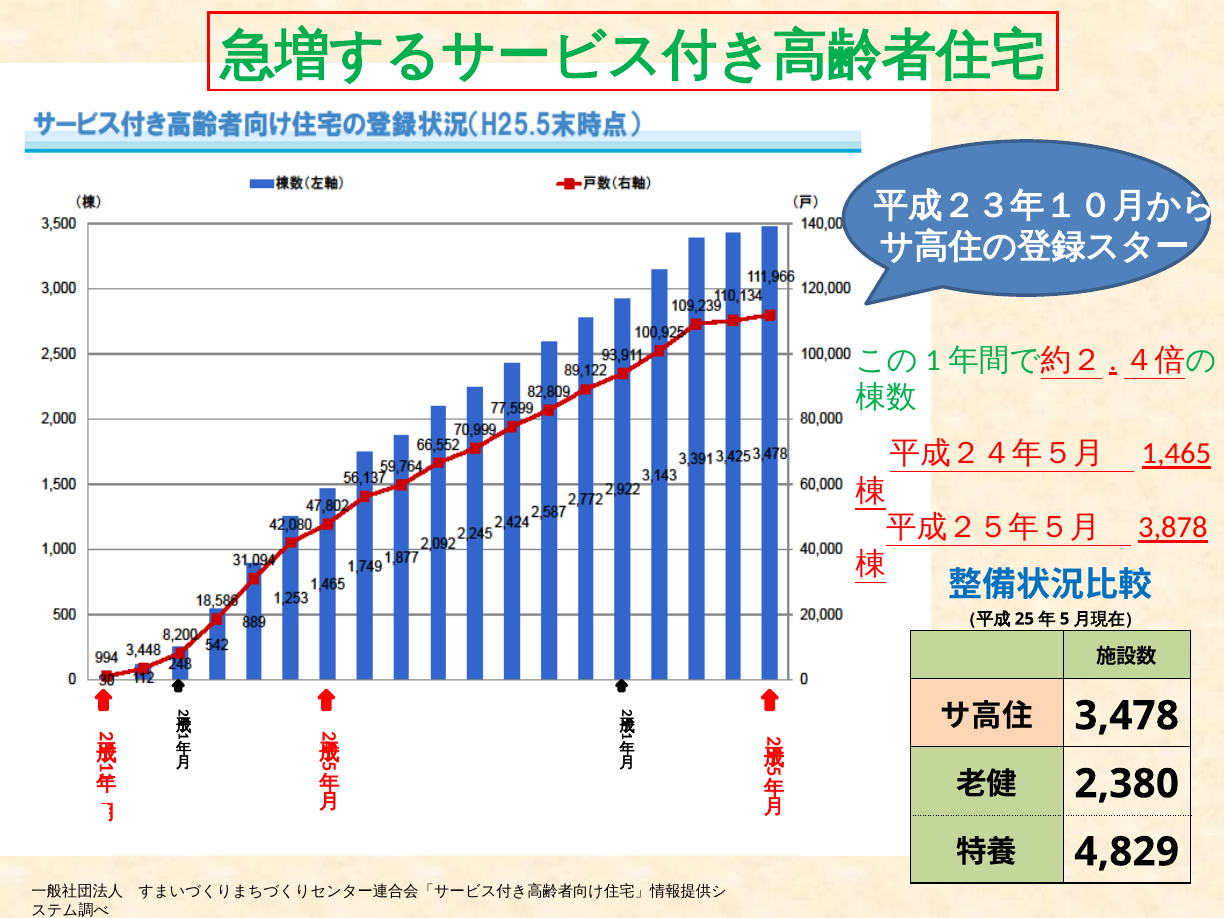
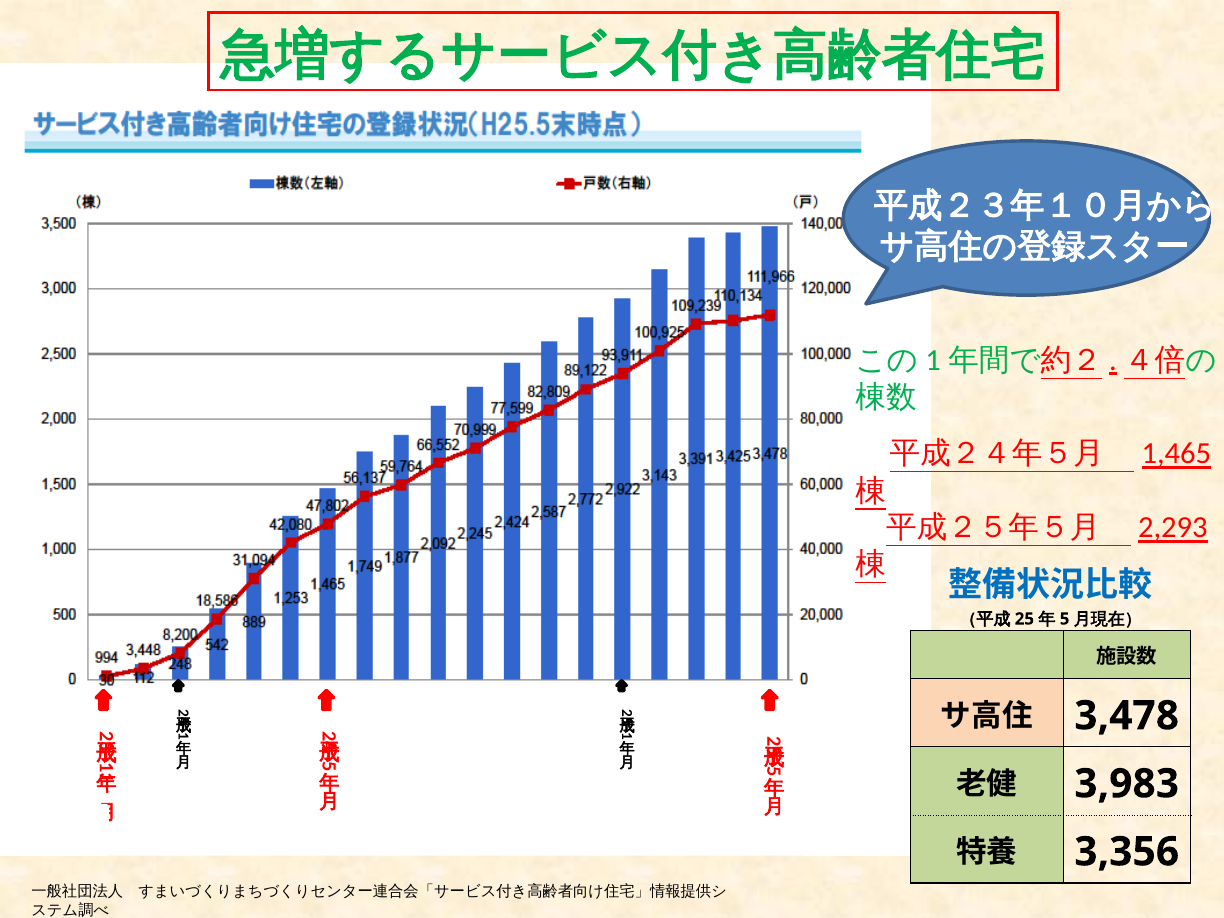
3,878: 3,878 -> 2,293
2,380: 2,380 -> 3,983
4,829: 4,829 -> 3,356
